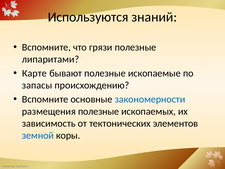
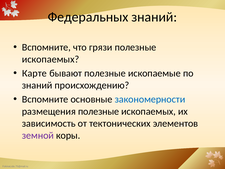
Используются: Используются -> Федеральных
липаритами at (51, 59): липаритами -> ископаемых
запасы at (37, 85): запасы -> знаний
земной colour: blue -> purple
